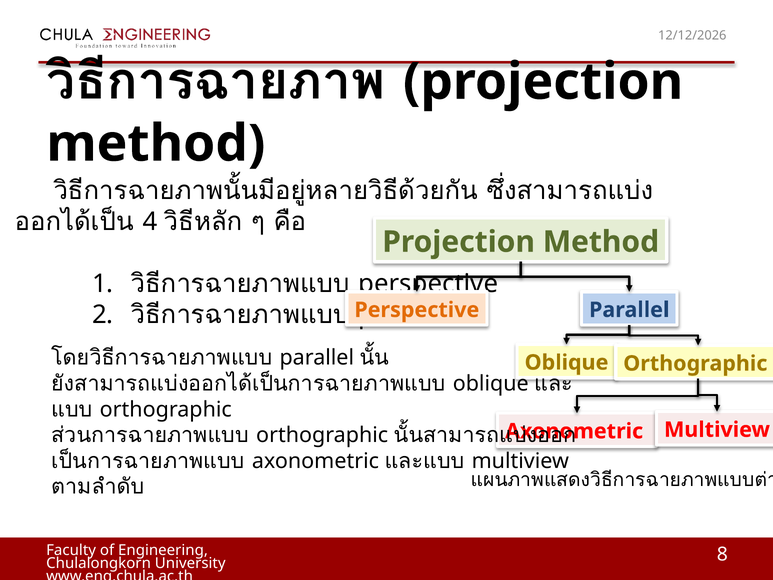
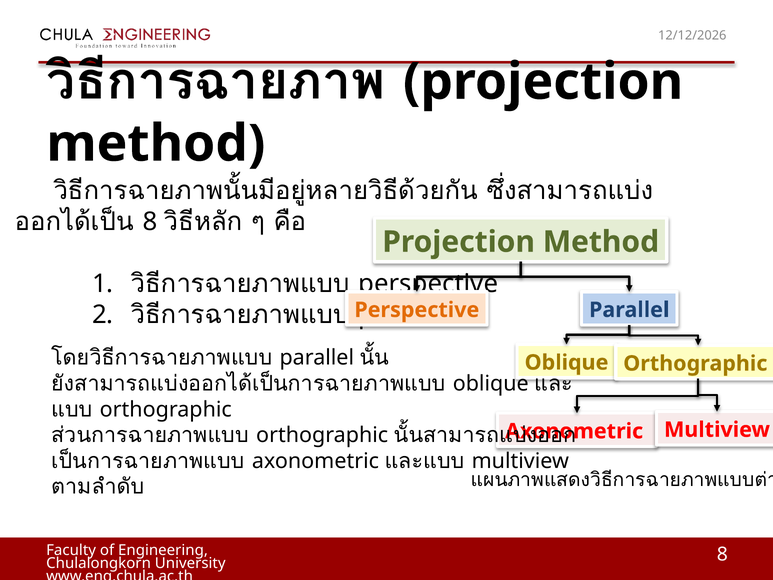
4 at (150, 222): 4 -> 8
